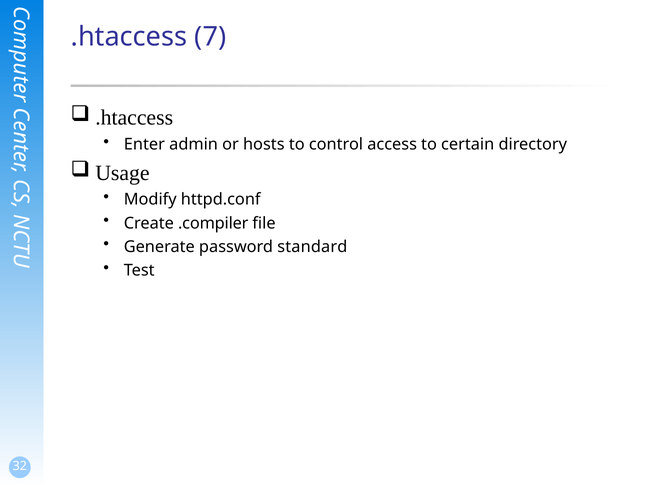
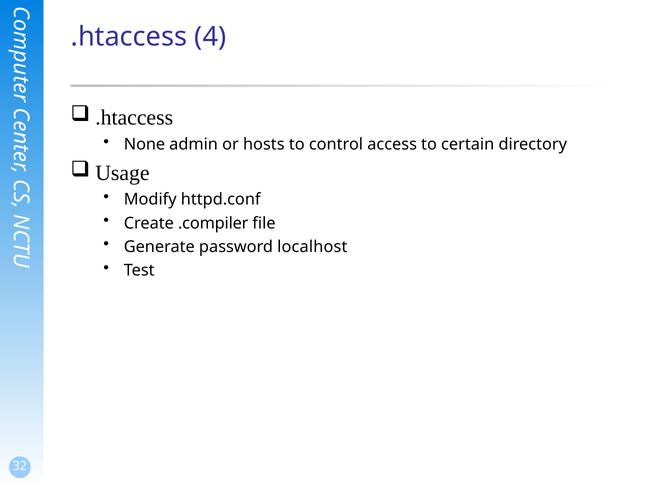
7: 7 -> 4
Enter: Enter -> None
standard: standard -> localhost
